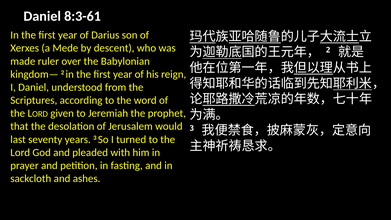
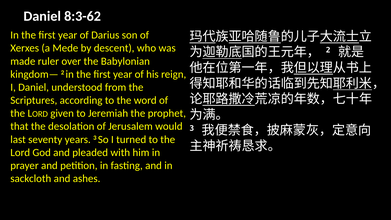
8:3-61: 8:3-61 -> 8:3-62
